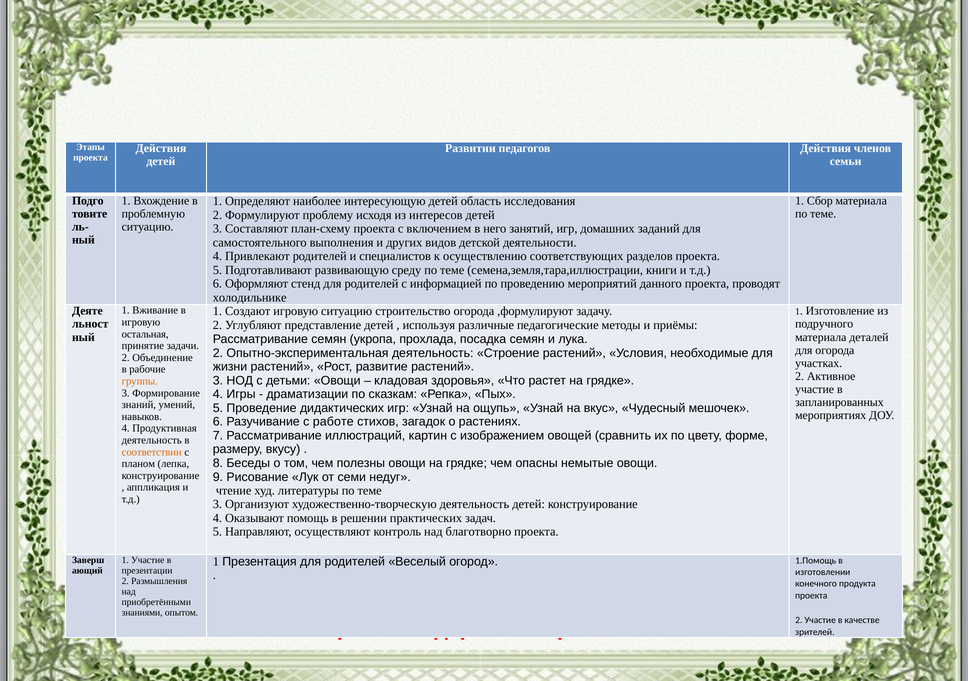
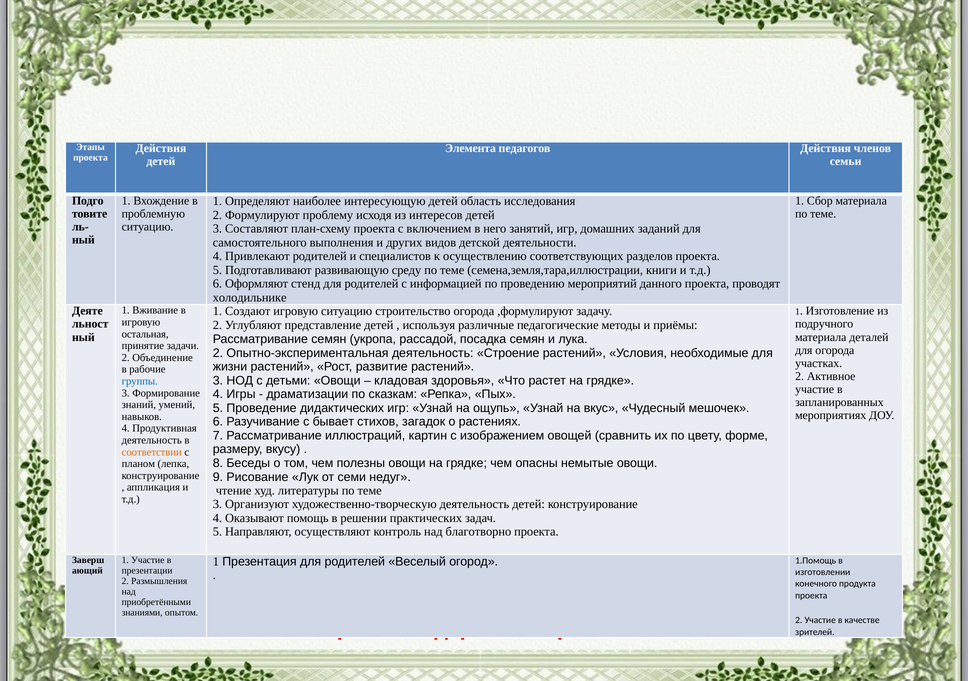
Развитии: Развитии -> Элемента
прохлада: прохлада -> рассадой
группы colour: orange -> blue
работе: работе -> бывает
